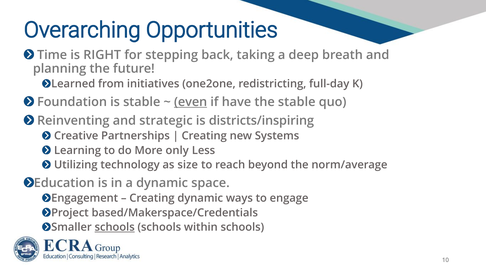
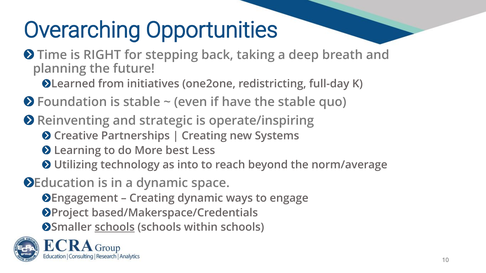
even underline: present -> none
districts/inspiring: districts/inspiring -> operate/inspiring
only: only -> best
size: size -> into
